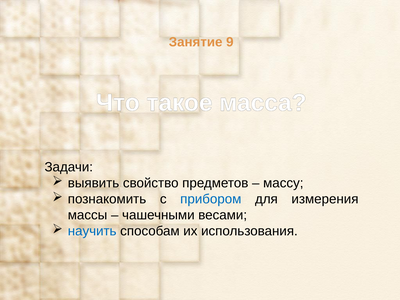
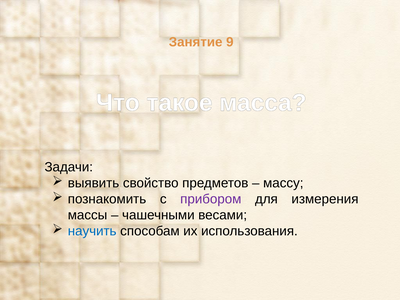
прибором colour: blue -> purple
